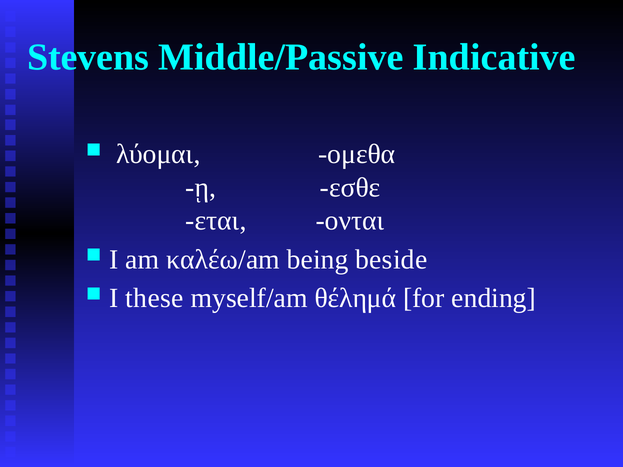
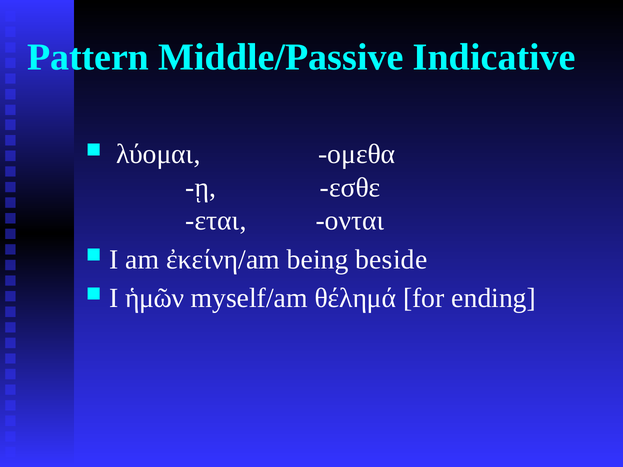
Stevens: Stevens -> Pattern
καλέω/am: καλέω/am -> ἐκείνη/am
these: these -> ἡμῶν
